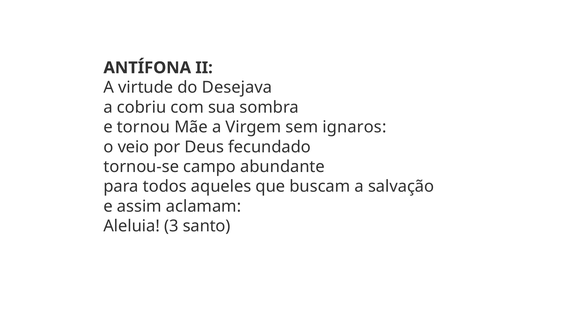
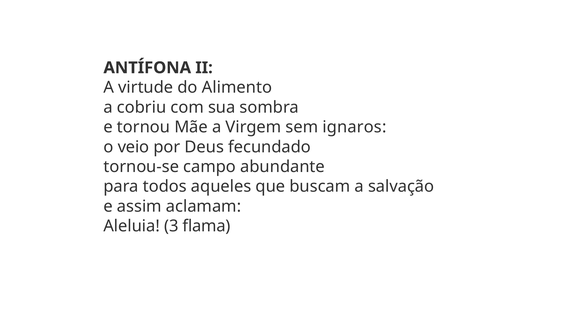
Desejava: Desejava -> Alimento
santo: santo -> flama
